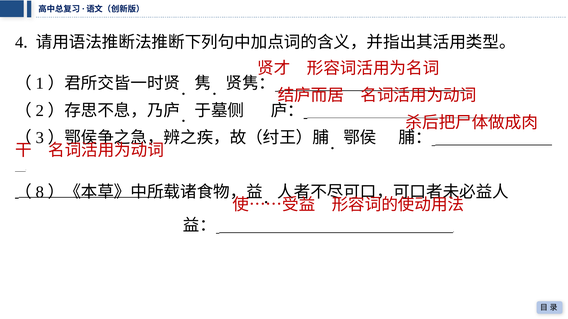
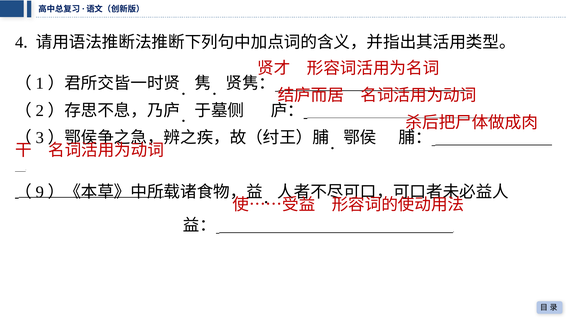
8: 8 -> 9
